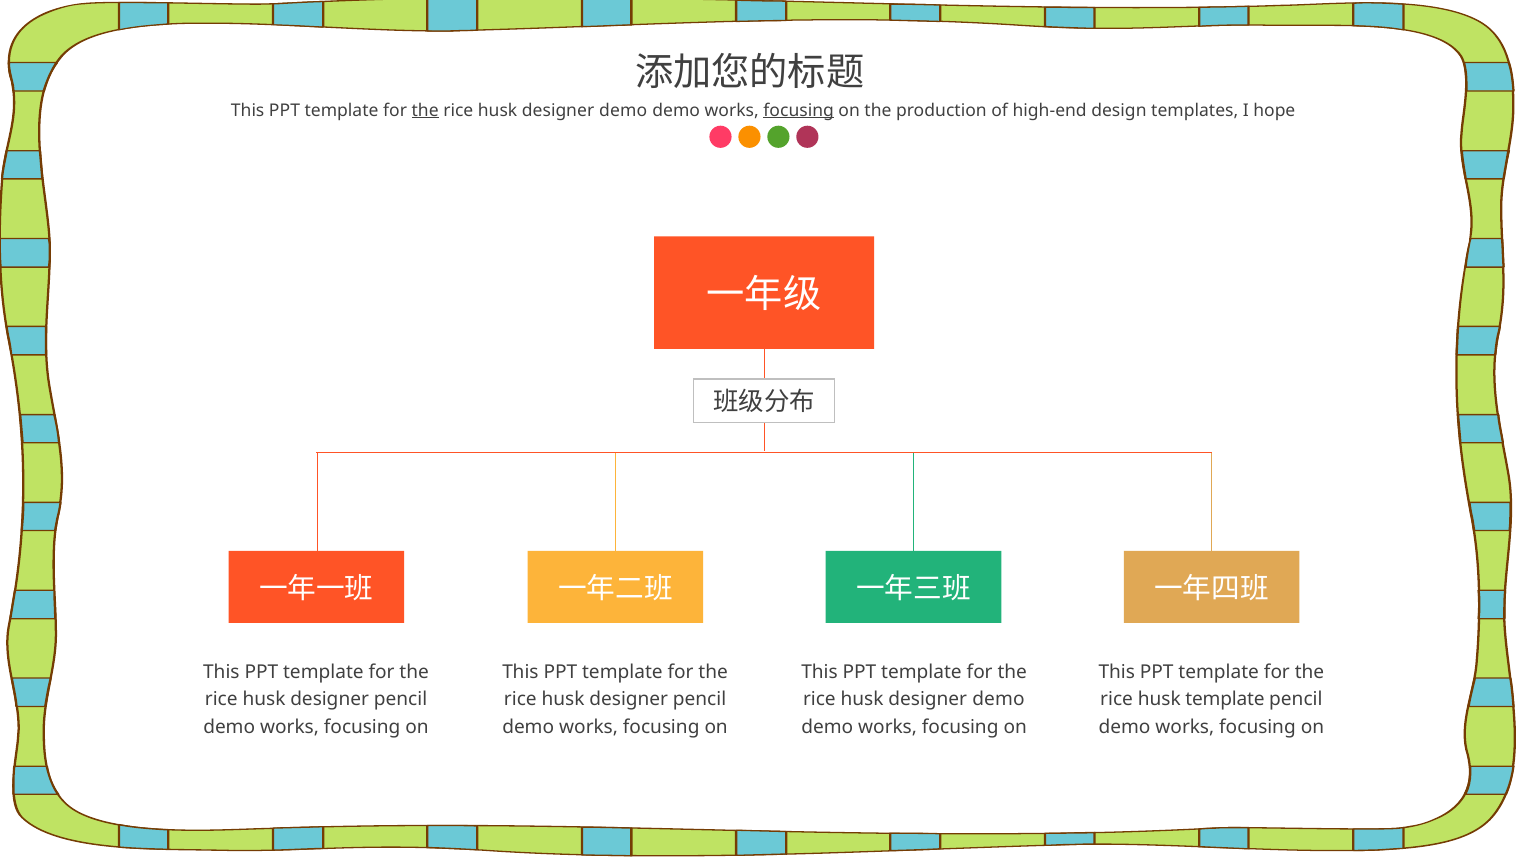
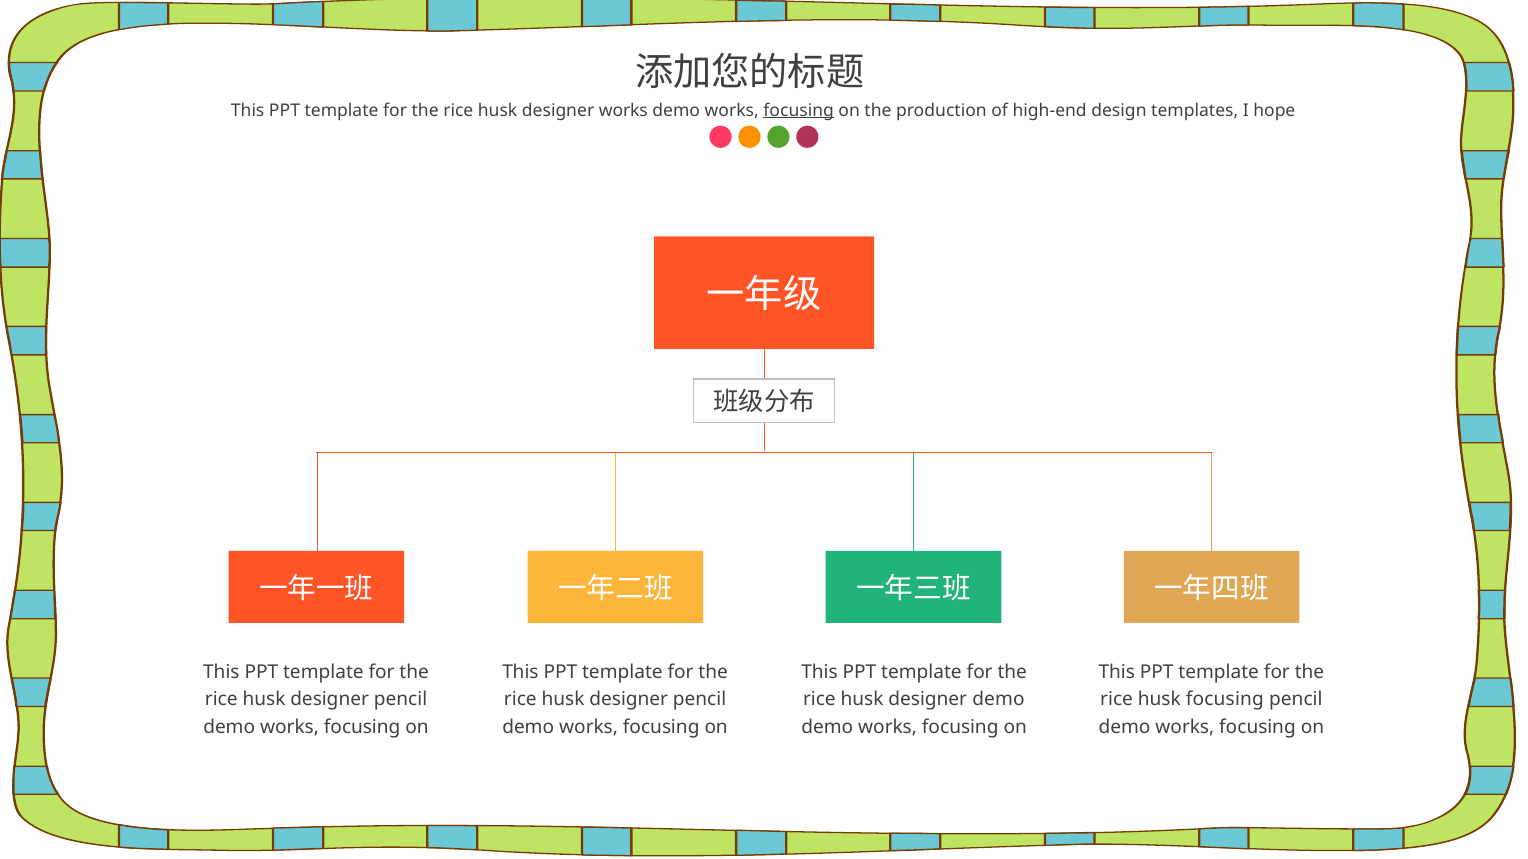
the at (425, 110) underline: present -> none
demo at (623, 110): demo -> works
husk template: template -> focusing
